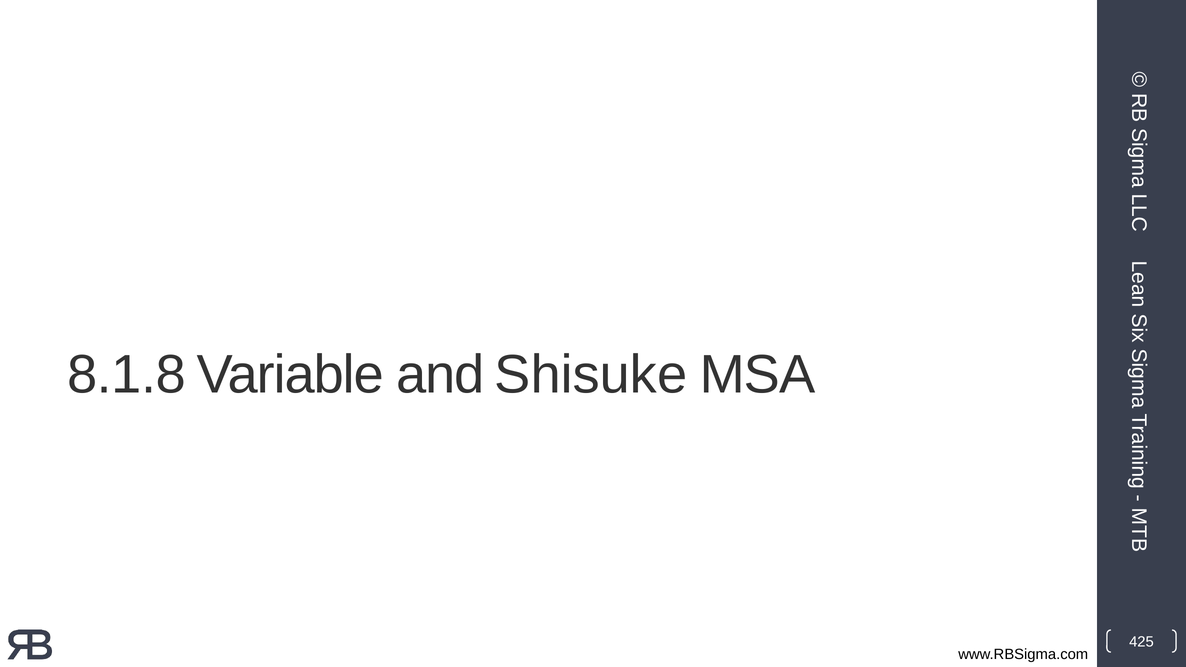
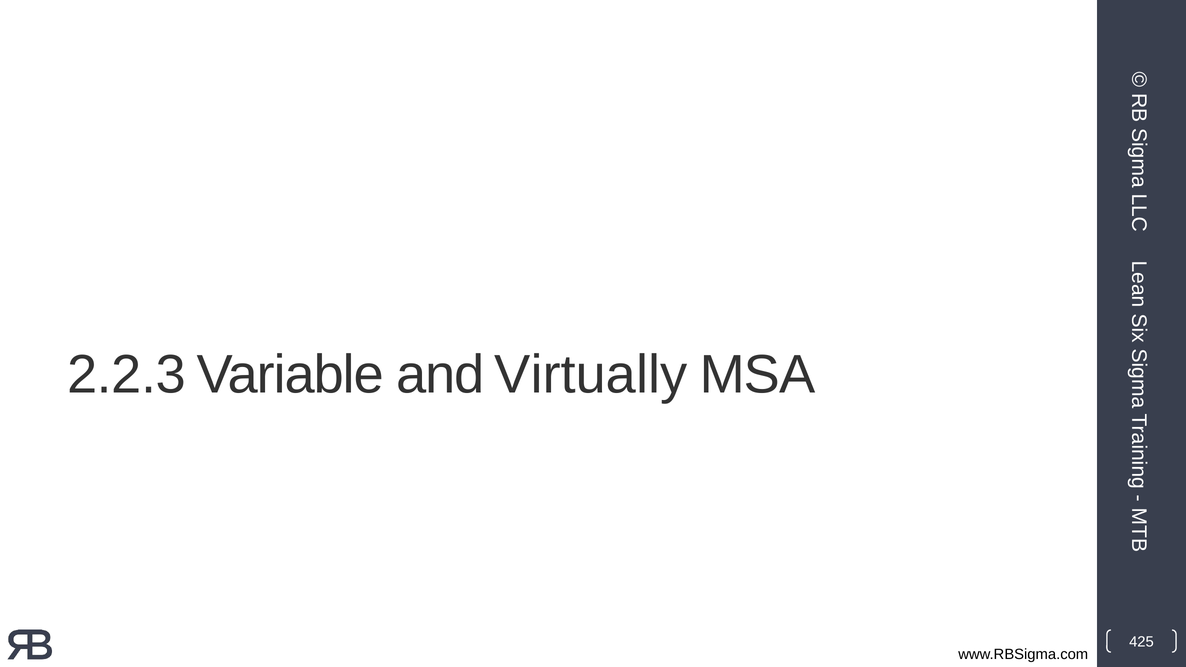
8.1.8: 8.1.8 -> 2.2.3
Shisuke: Shisuke -> Virtually
